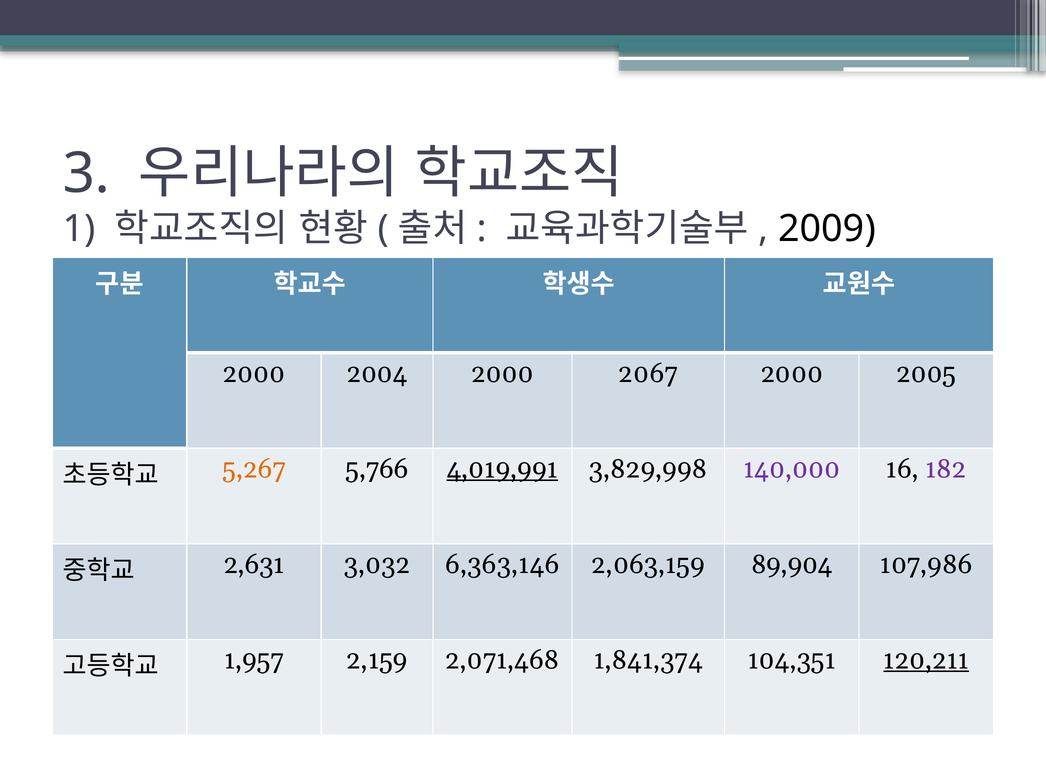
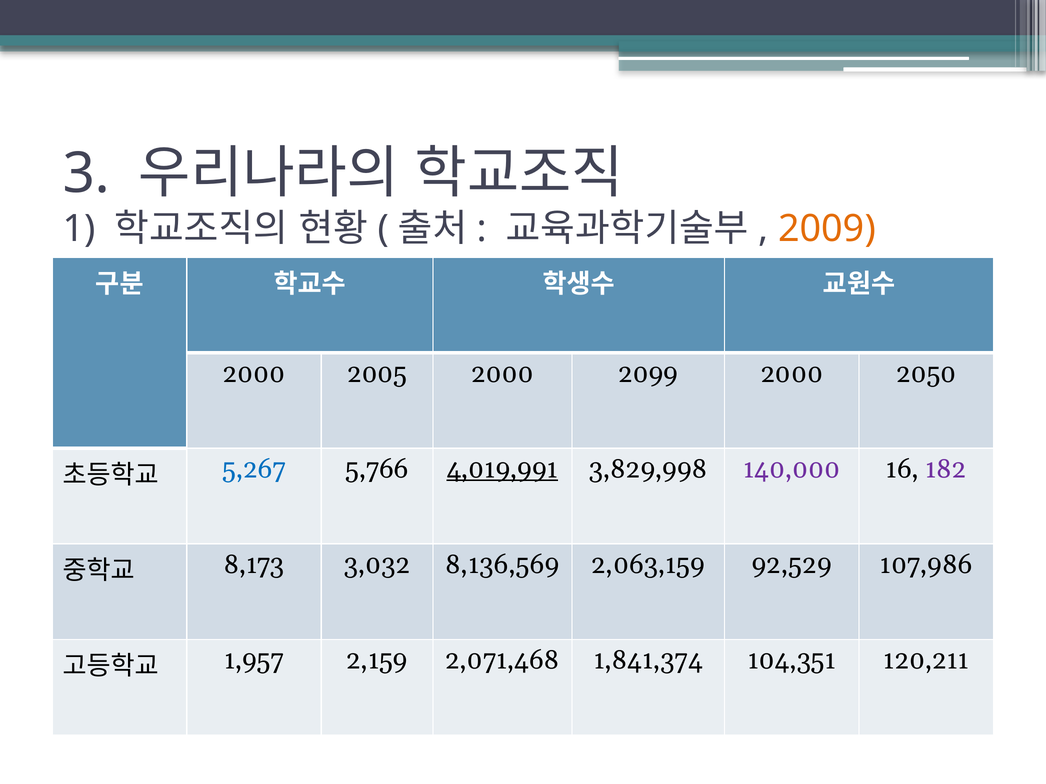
2009 colour: black -> orange
2004: 2004 -> 2005
2067: 2067 -> 2099
2005: 2005 -> 2050
5,267 colour: orange -> blue
2,631: 2,631 -> 8,173
6,363,146: 6,363,146 -> 8,136,569
89,904: 89,904 -> 92,529
120,211 underline: present -> none
